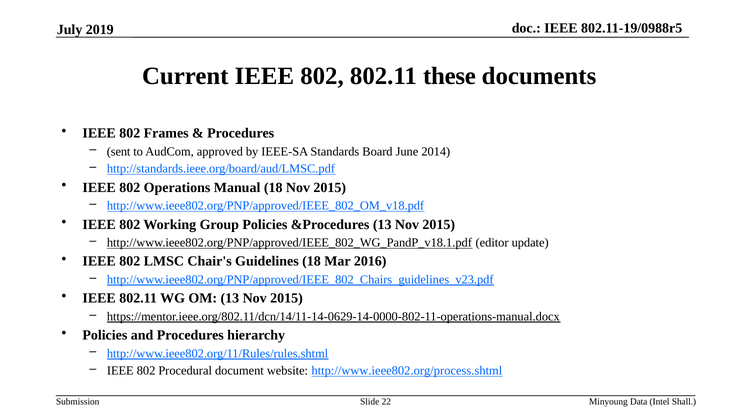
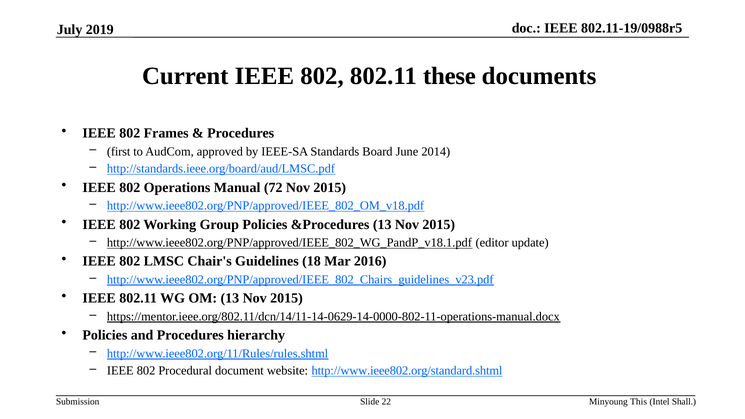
sent: sent -> first
Manual 18: 18 -> 72
http://www.ieee802.org/process.shtml: http://www.ieee802.org/process.shtml -> http://www.ieee802.org/standard.shtml
Data: Data -> This
